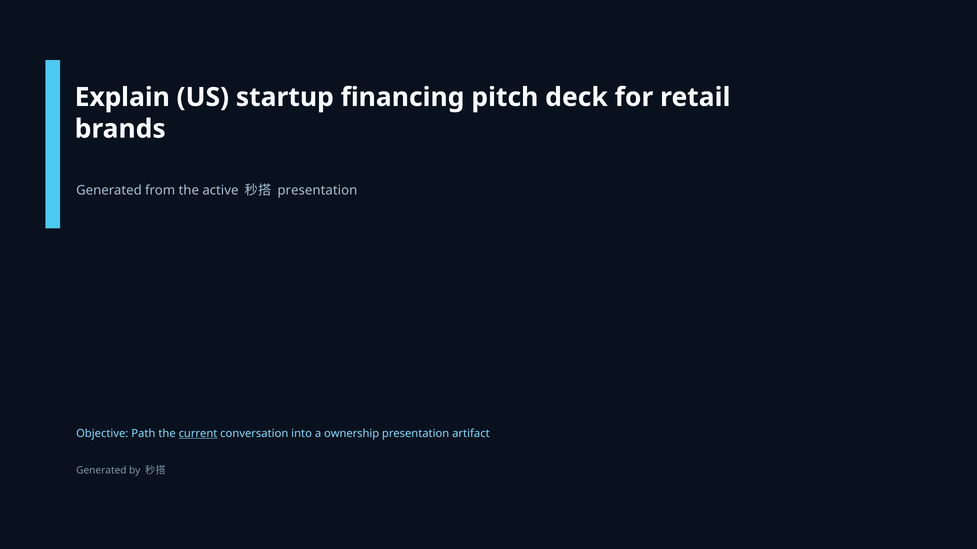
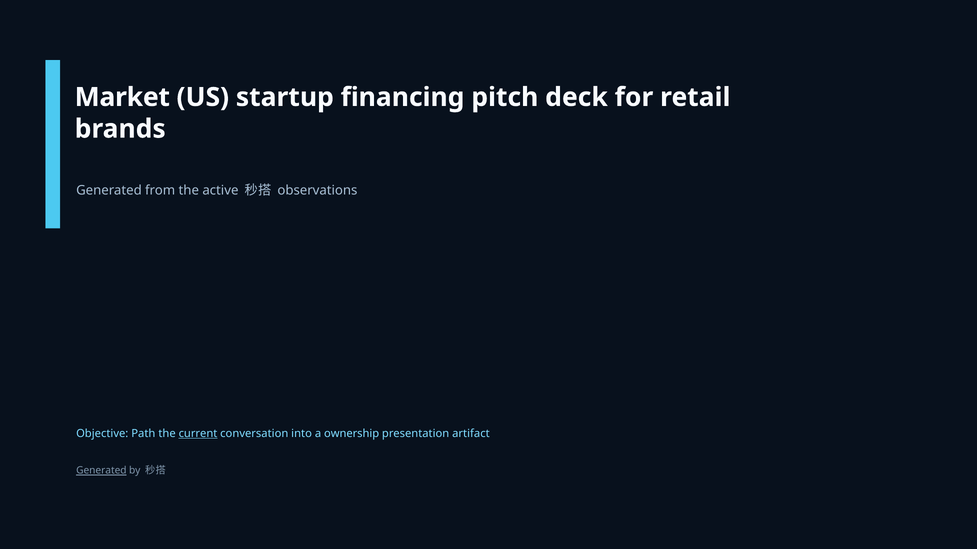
Explain: Explain -> Market
presentation at (317, 191): presentation -> observations
Generated at (101, 471) underline: none -> present
